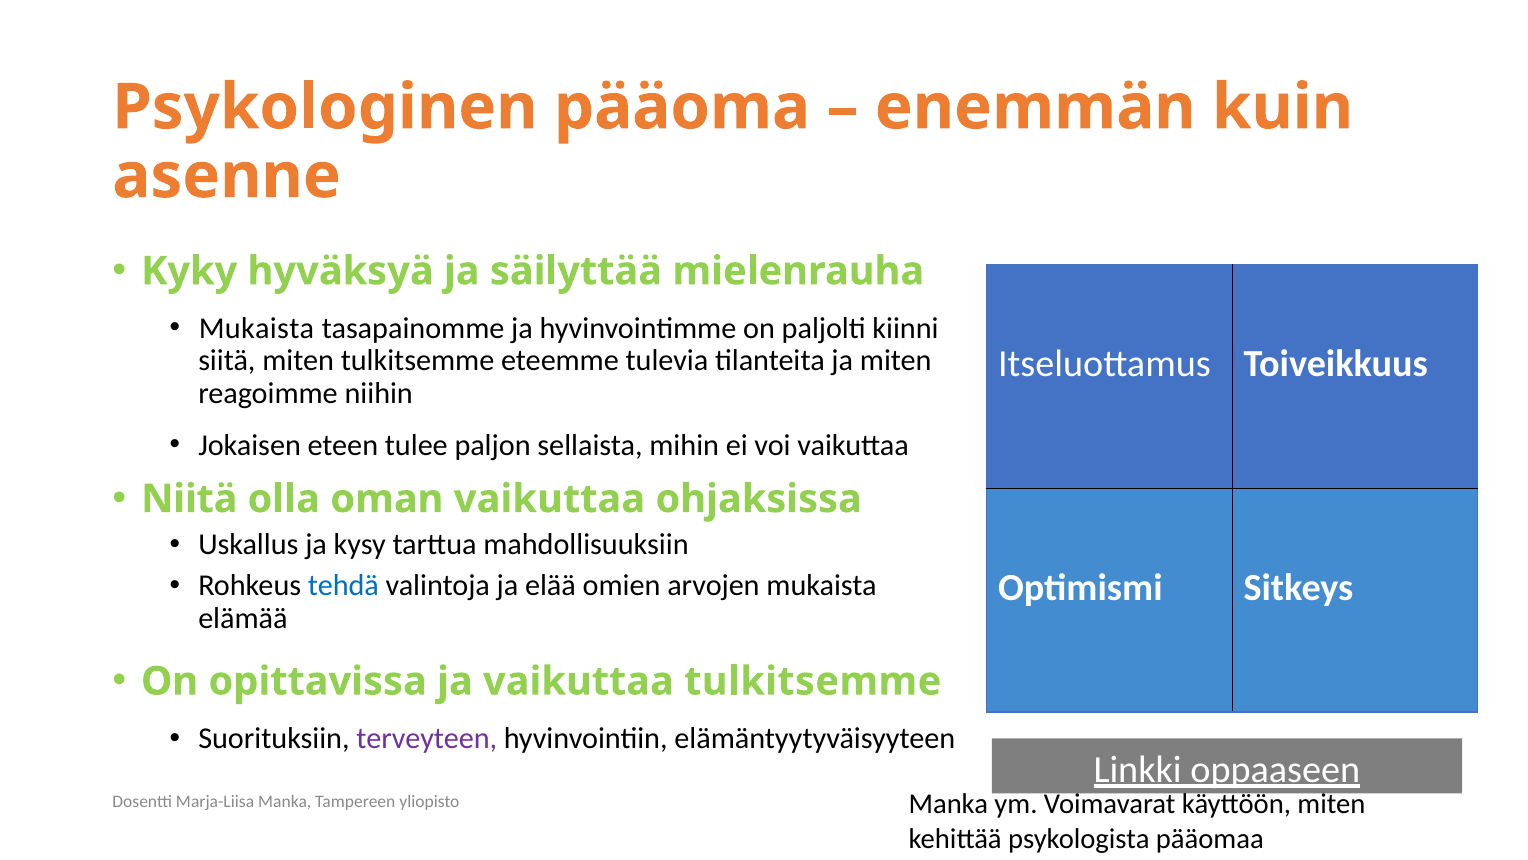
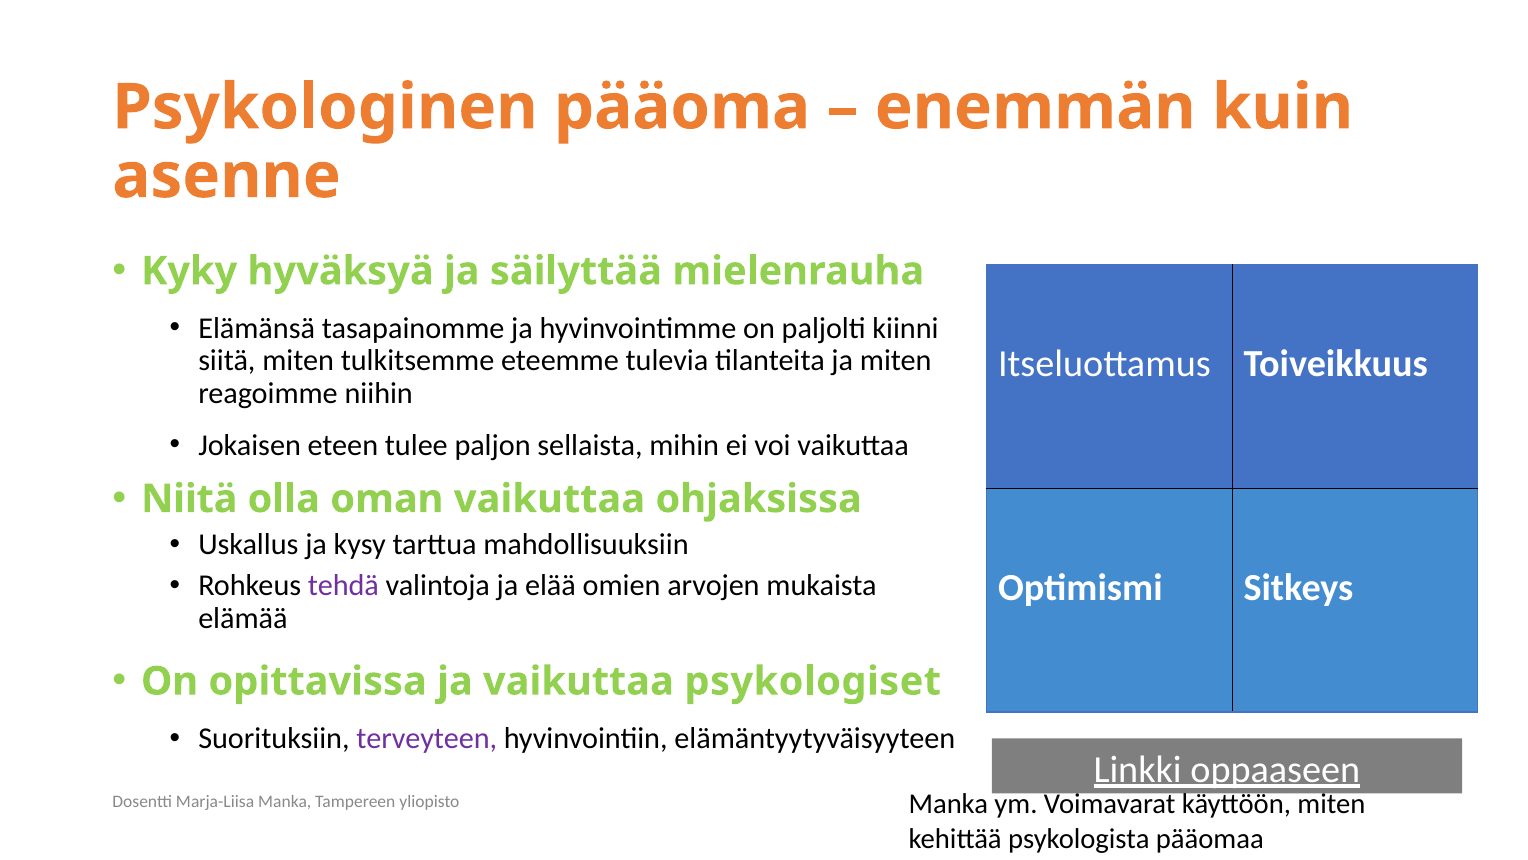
Mukaista at (257, 328): Mukaista -> Elämänsä
tehdä colour: blue -> purple
vaikuttaa tulkitsemme: tulkitsemme -> psykologiset
